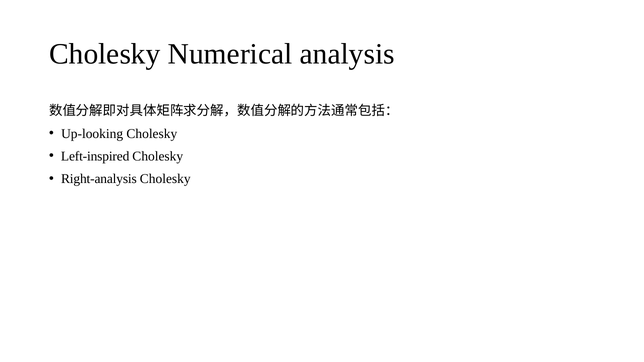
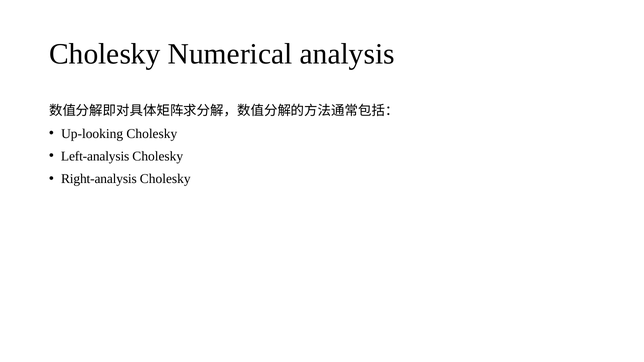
Left-inspired: Left-inspired -> Left-analysis
